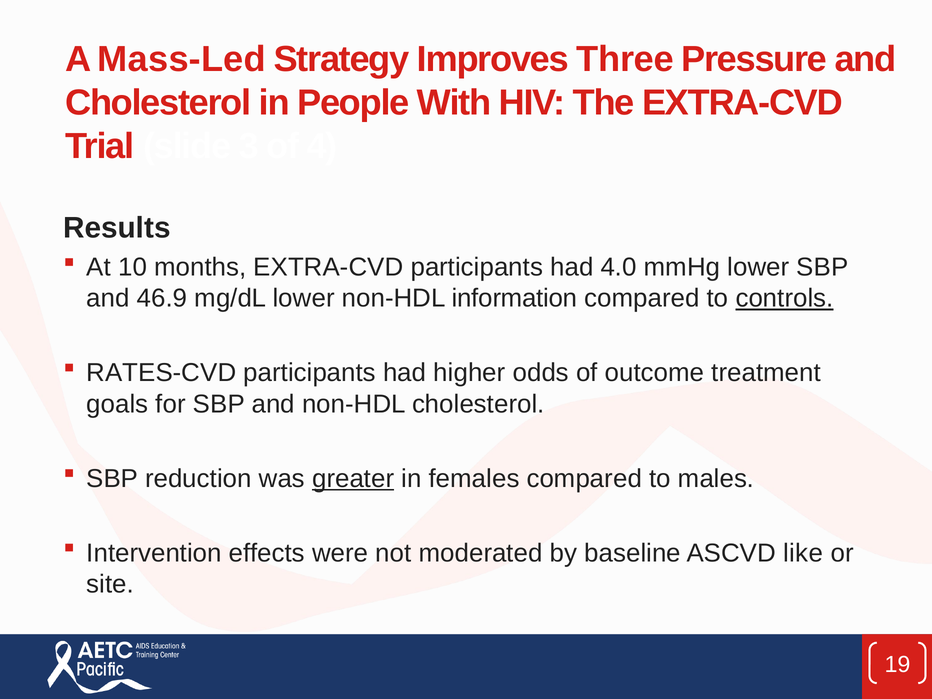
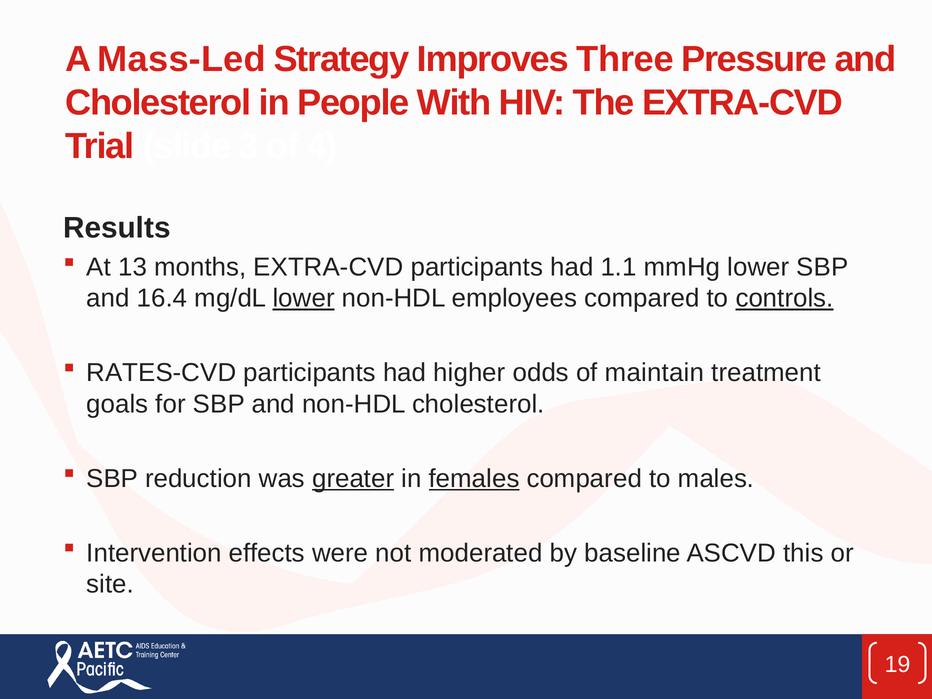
10: 10 -> 13
4.0: 4.0 -> 1.1
46.9: 46.9 -> 16.4
lower at (304, 298) underline: none -> present
information: information -> employees
outcome: outcome -> maintain
females underline: none -> present
like: like -> this
